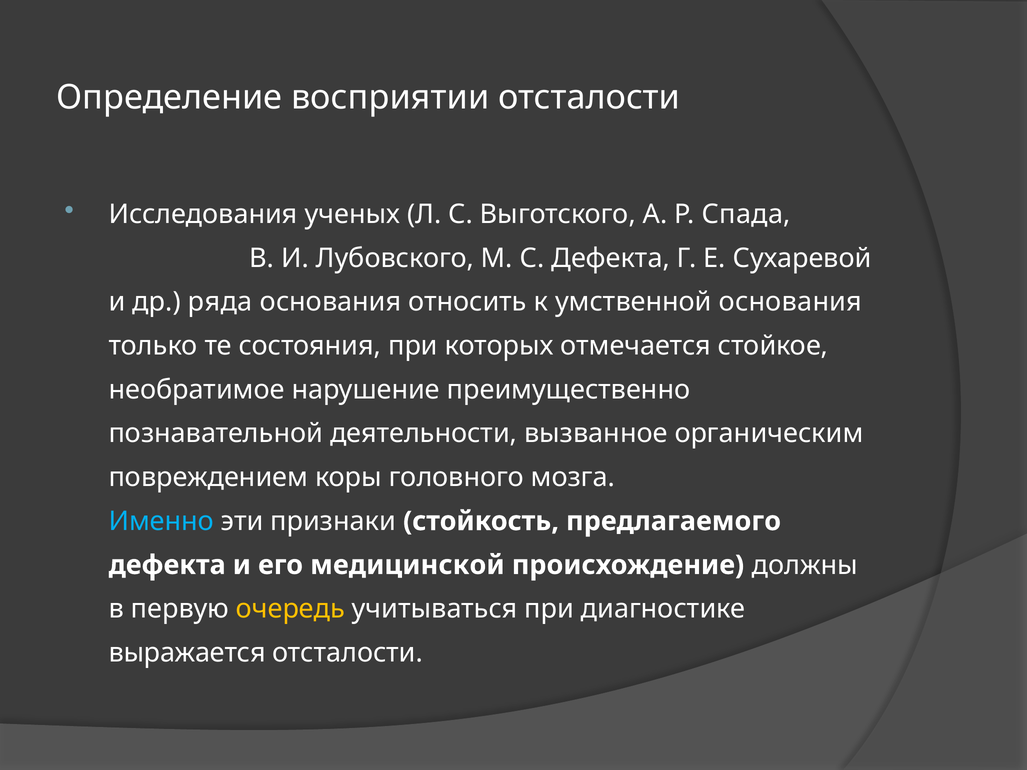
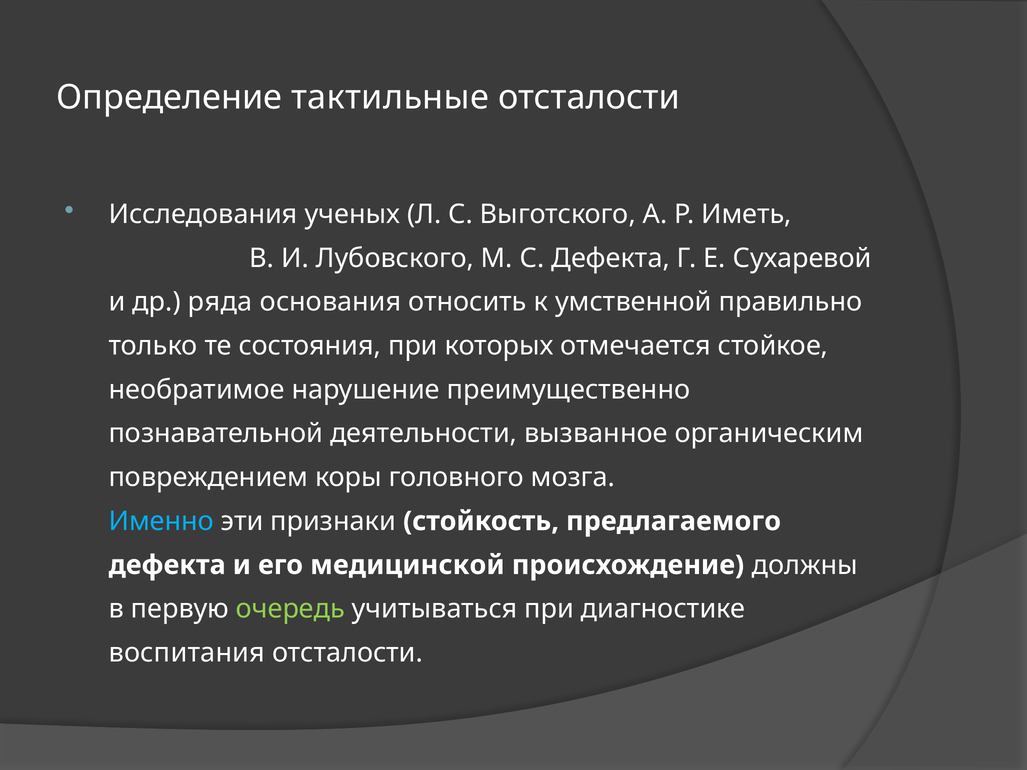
восприятии: восприятии -> тактильные
Спада: Спада -> Иметь
умственной основания: основания -> правильно
очередь colour: yellow -> light green
выражается: выражается -> воспитания
